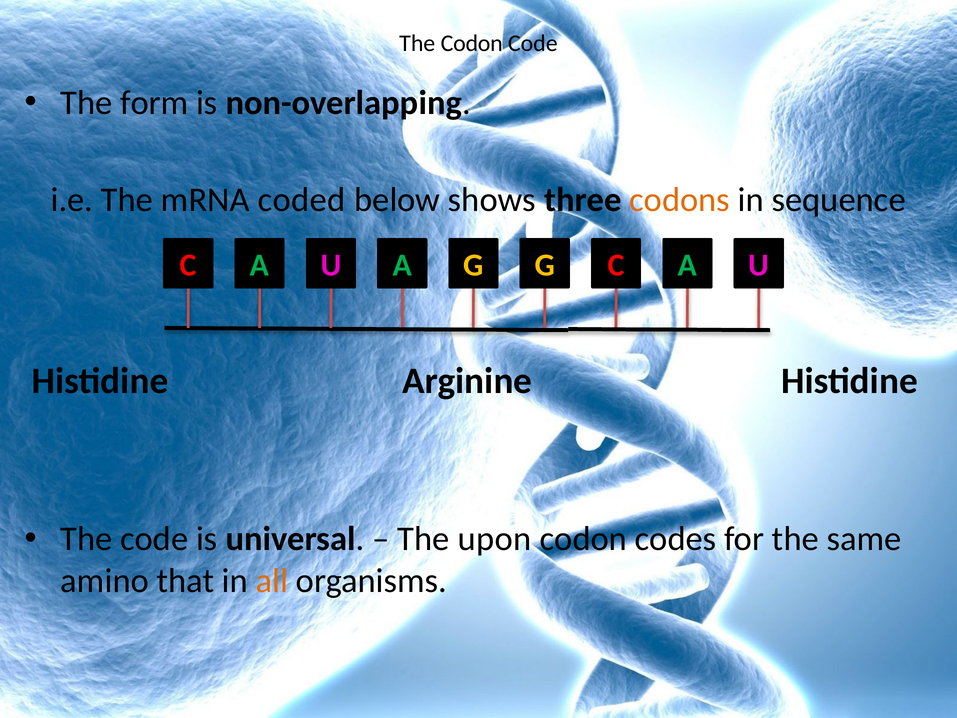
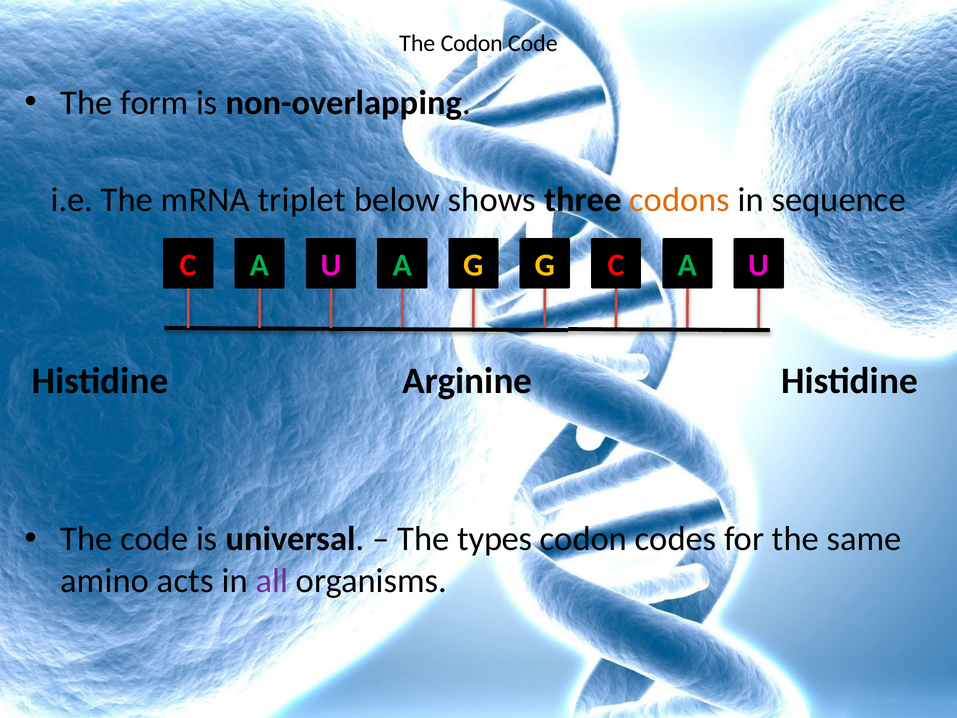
coded: coded -> triplet
upon: upon -> types
that: that -> acts
all colour: orange -> purple
